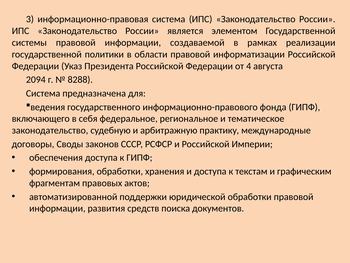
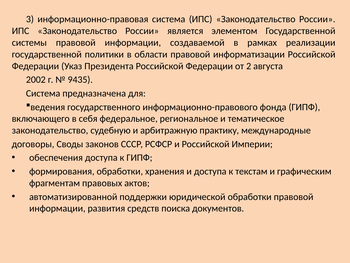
4: 4 -> 2
2094: 2094 -> 2002
8288: 8288 -> 9435
